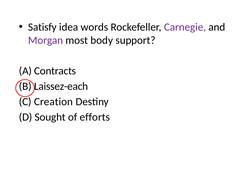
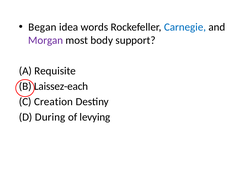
Satisfy: Satisfy -> Began
Carnegie colour: purple -> blue
Contracts: Contracts -> Requisite
Sought: Sought -> During
efforts: efforts -> levying
